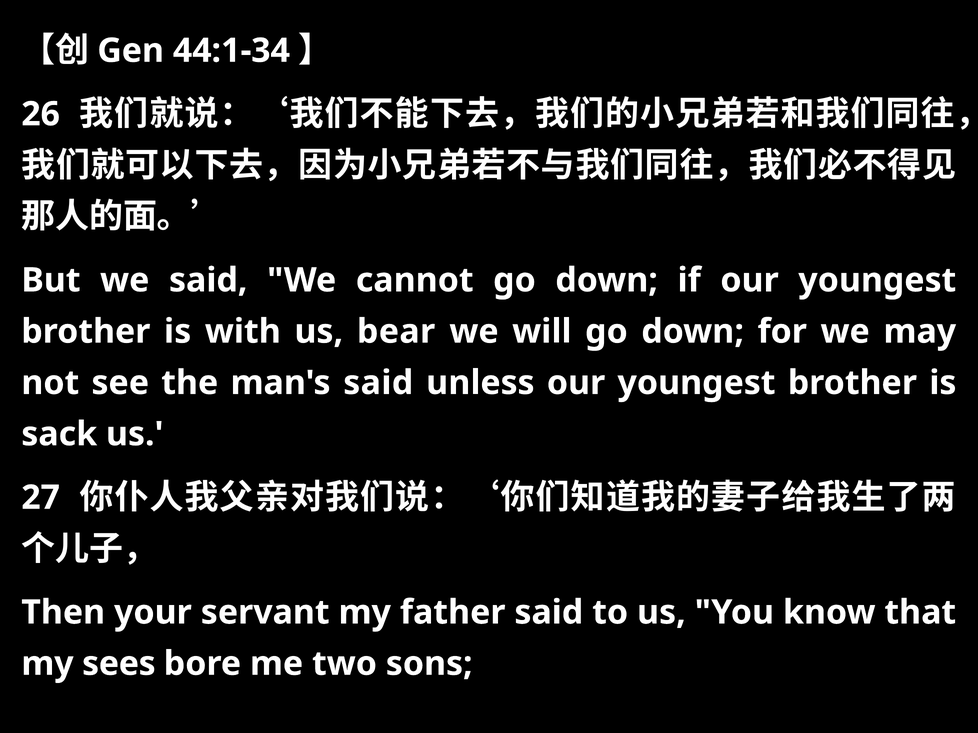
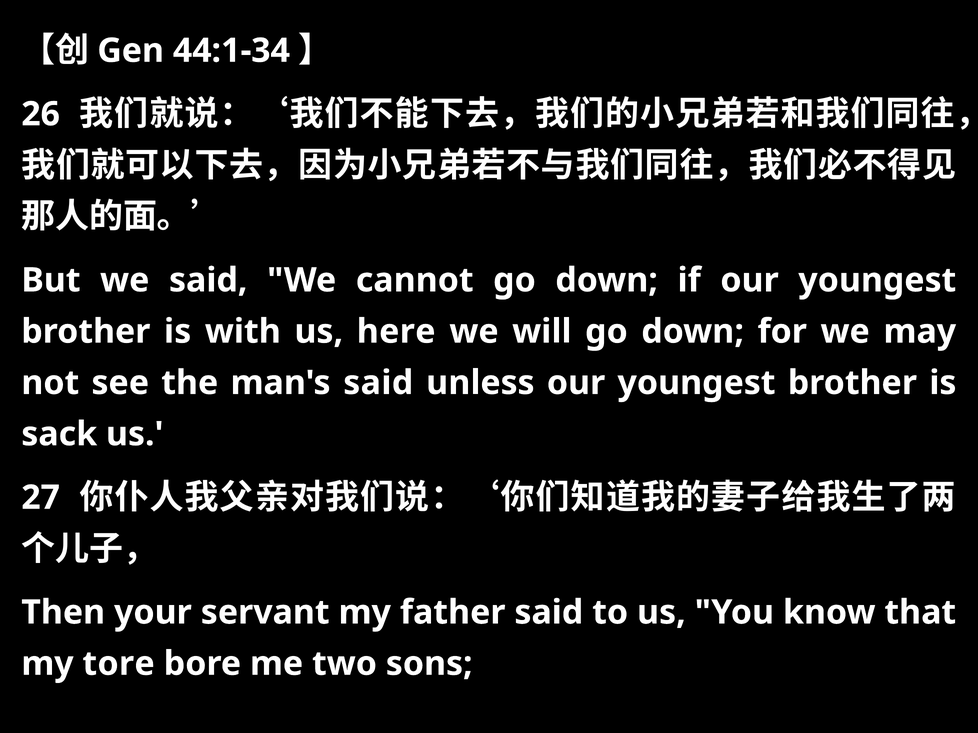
bear: bear -> here
sees: sees -> tore
